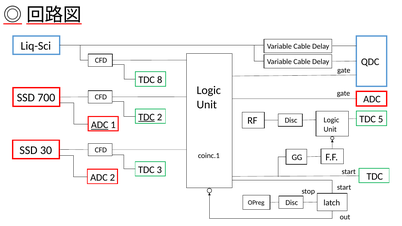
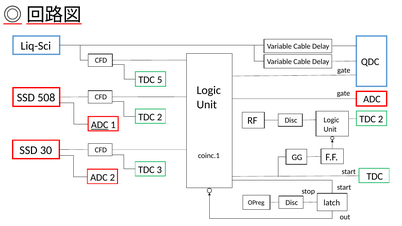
8: 8 -> 5
700: 700 -> 508
TDC at (147, 117) underline: present -> none
5 at (381, 119): 5 -> 2
